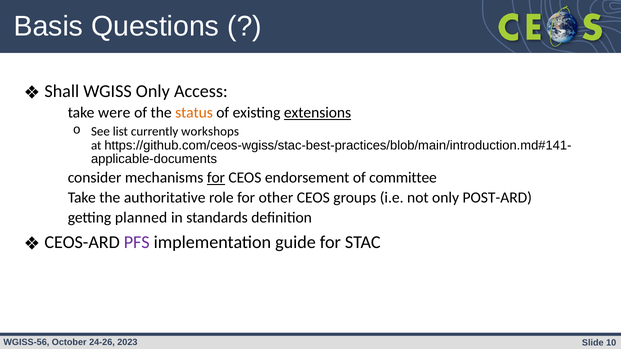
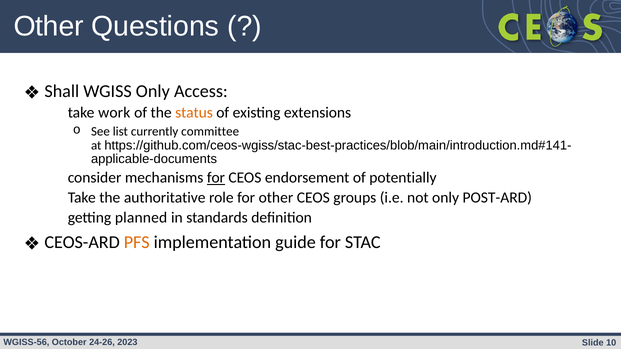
Basis at (48, 26): Basis -> Other
were: were -> work
extensions underline: present -> none
workshops: workshops -> committee
committee: committee -> potentially
PFS colour: purple -> orange
